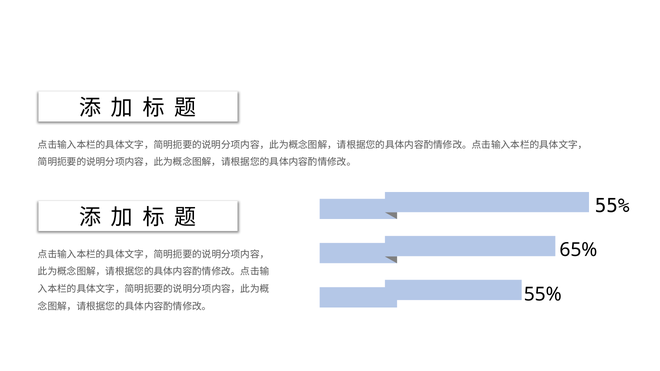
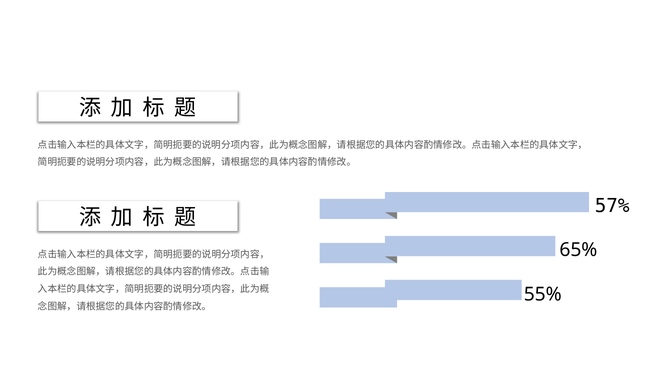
55% at (612, 206): 55% -> 57%
